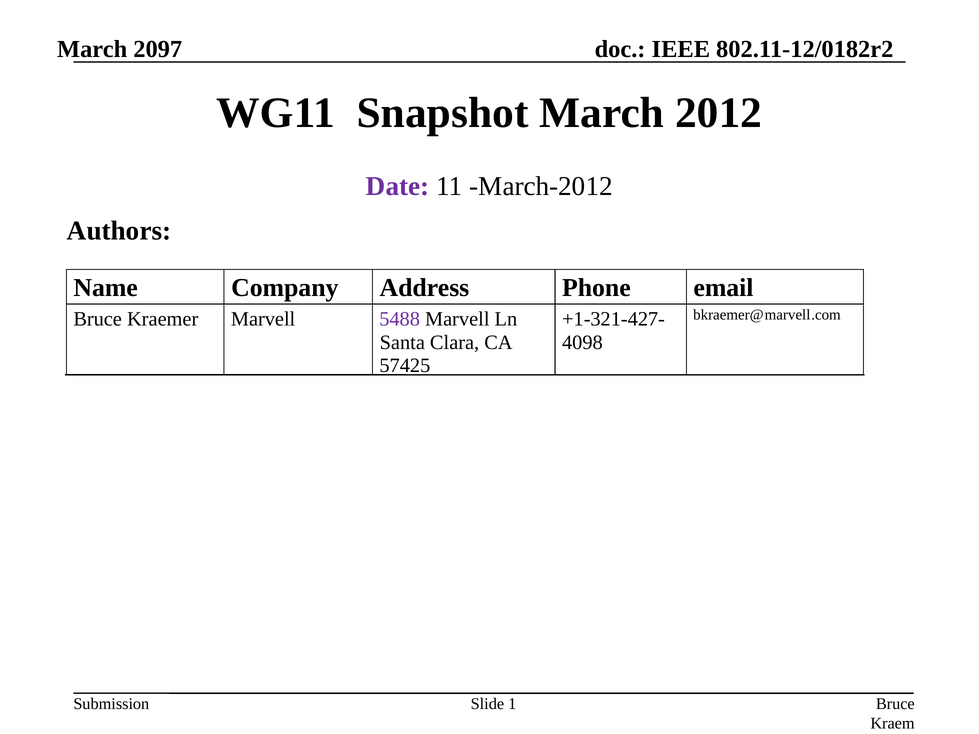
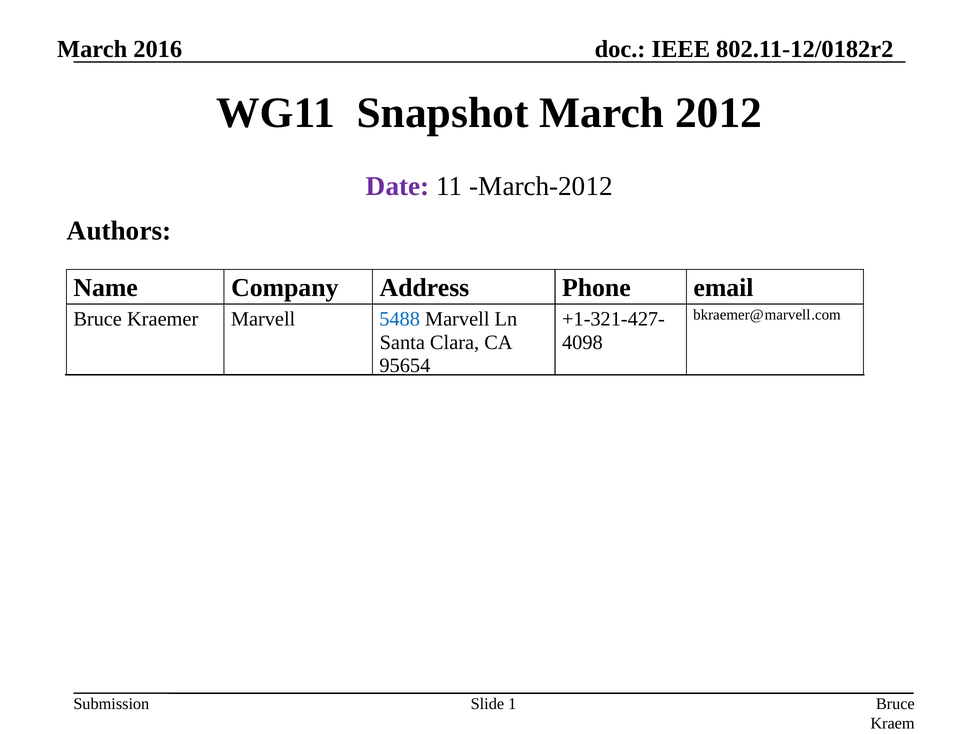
2097: 2097 -> 2016
5488 colour: purple -> blue
57425: 57425 -> 95654
